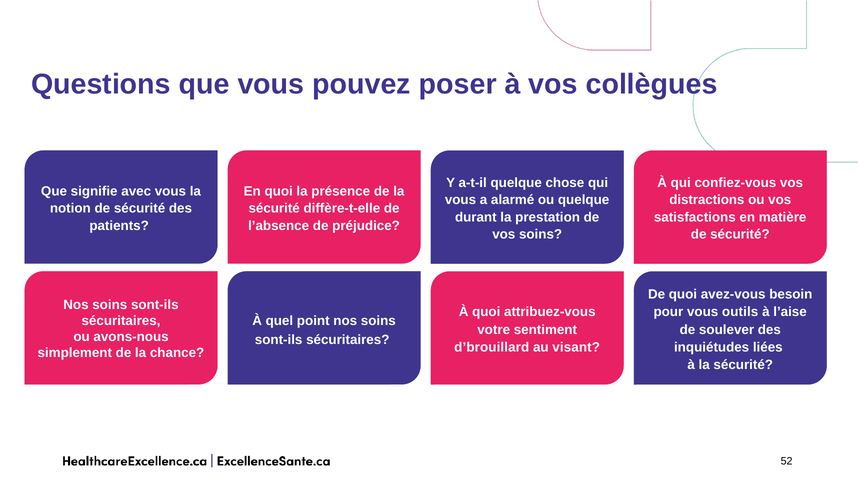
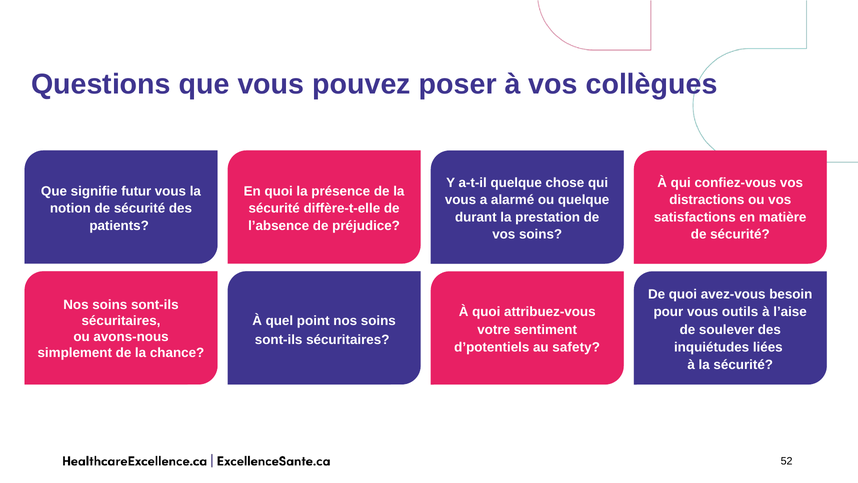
avec: avec -> futur
d’brouillard: d’brouillard -> d’potentiels
visant: visant -> safety
